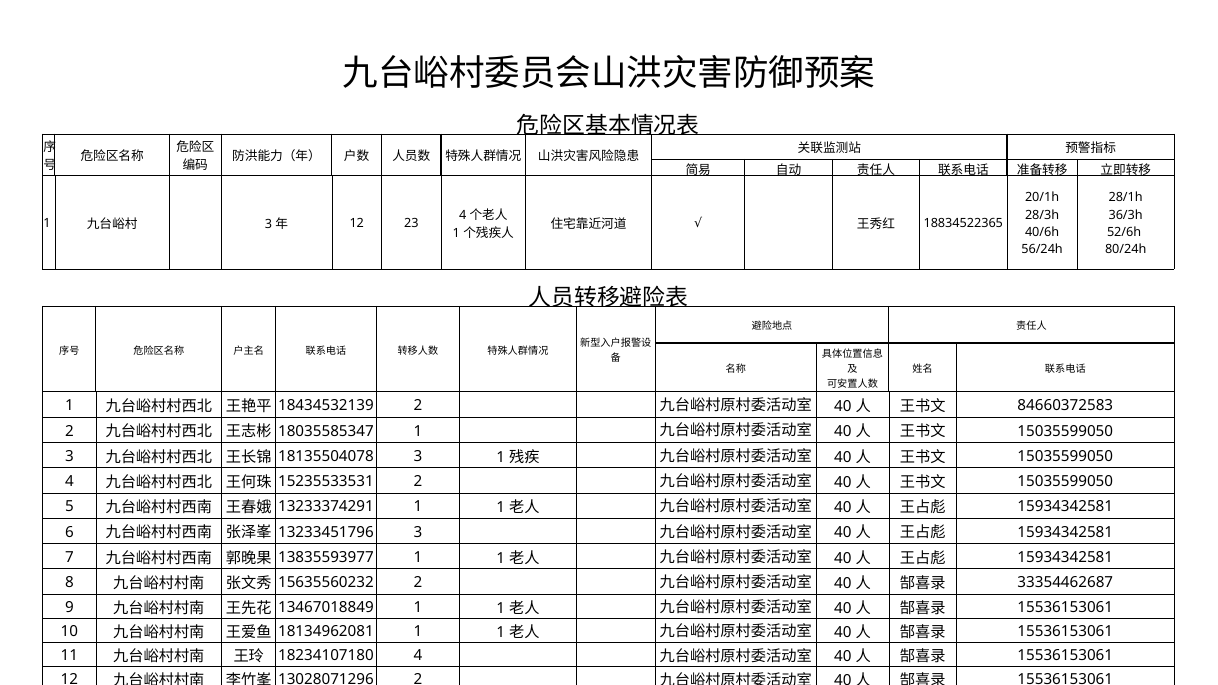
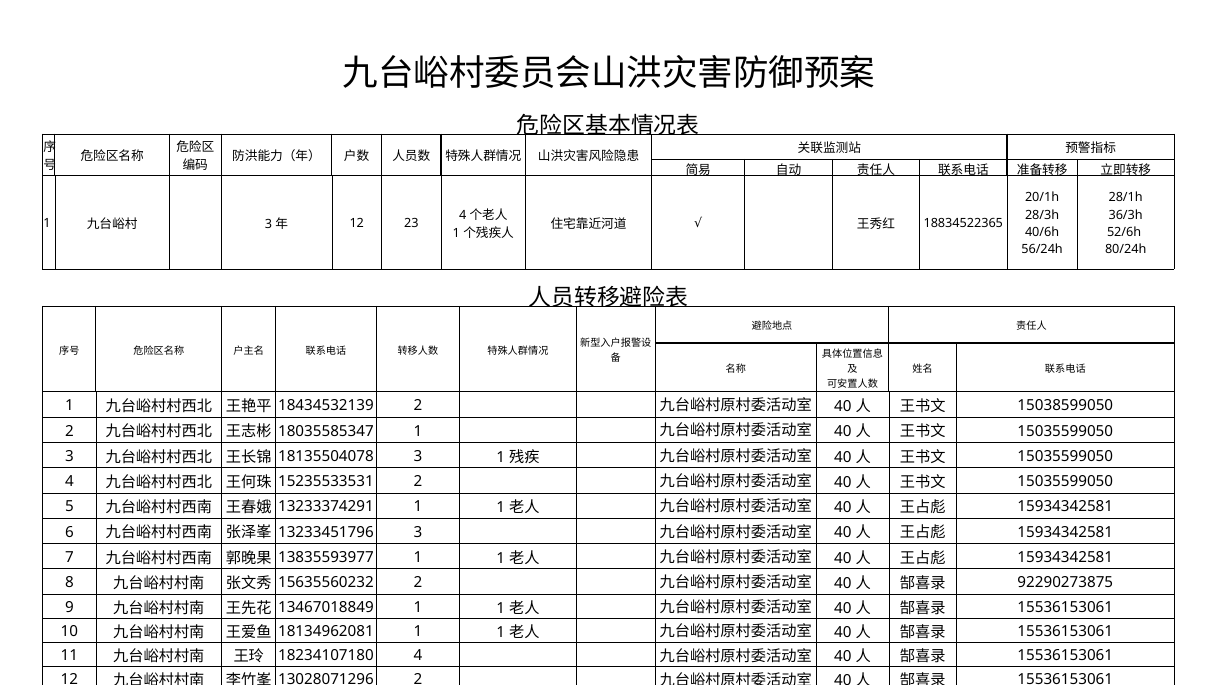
84660372583: 84660372583 -> 15038599050
33354462687: 33354462687 -> 92290273875
